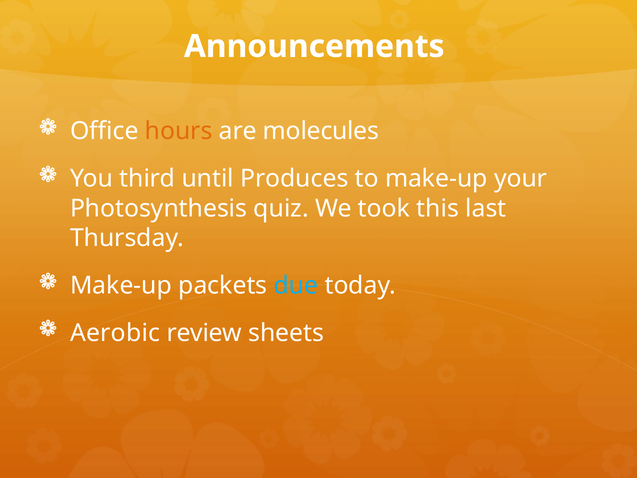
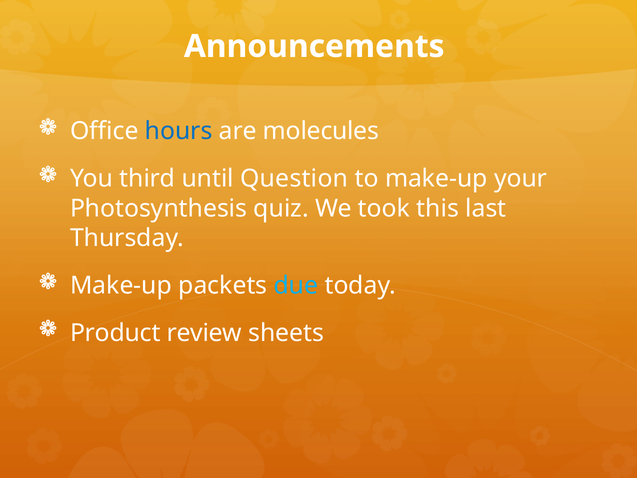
hours colour: orange -> blue
Produces: Produces -> Question
Aerobic: Aerobic -> Product
